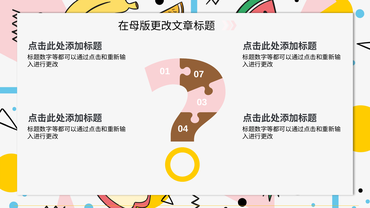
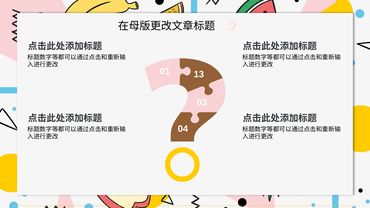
07: 07 -> 13
